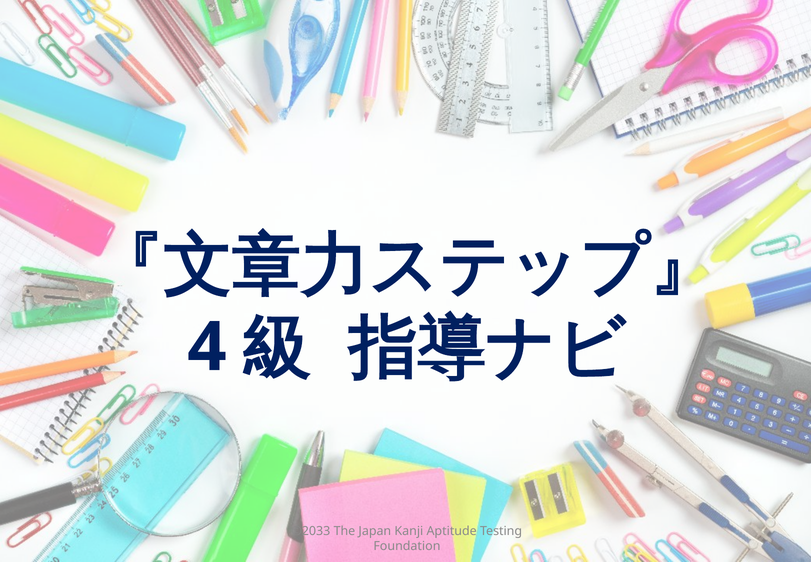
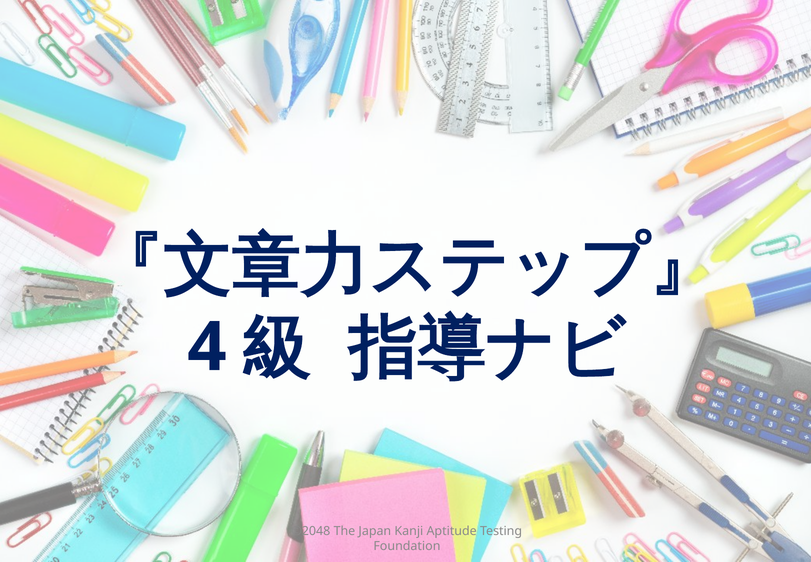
©2033: ©2033 -> ©2048
